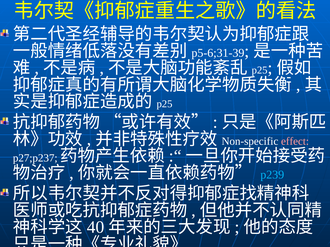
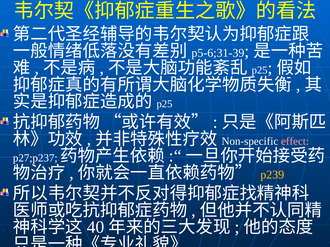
p239 colour: light blue -> yellow
